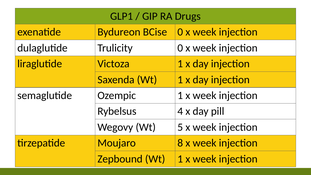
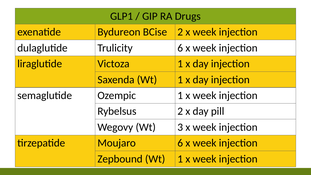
BCise 0: 0 -> 2
Trulicity 0: 0 -> 6
Rybelsus 4: 4 -> 2
5: 5 -> 3
Moujaro 8: 8 -> 6
